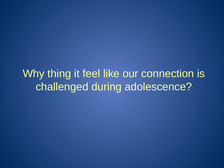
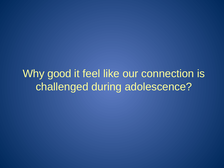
thing: thing -> good
